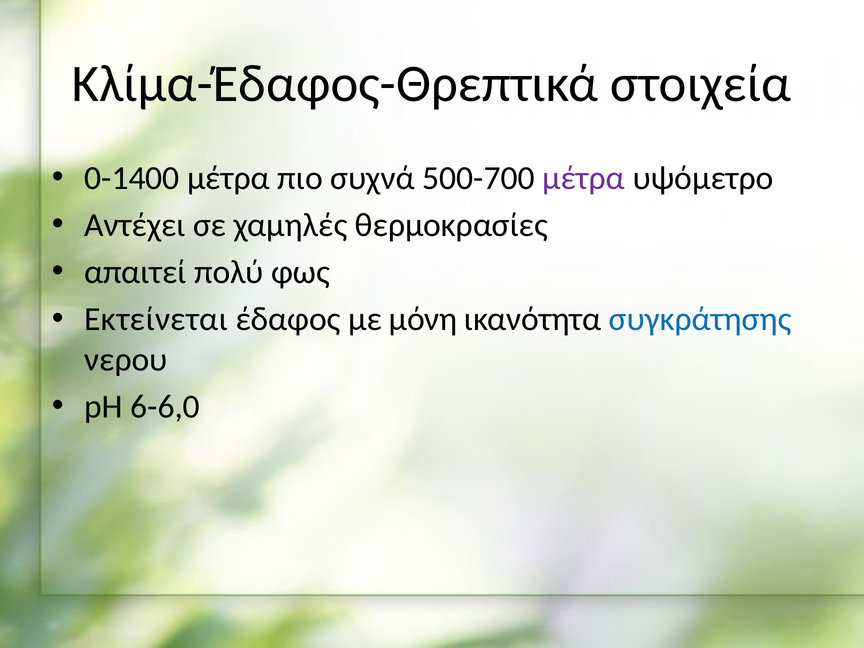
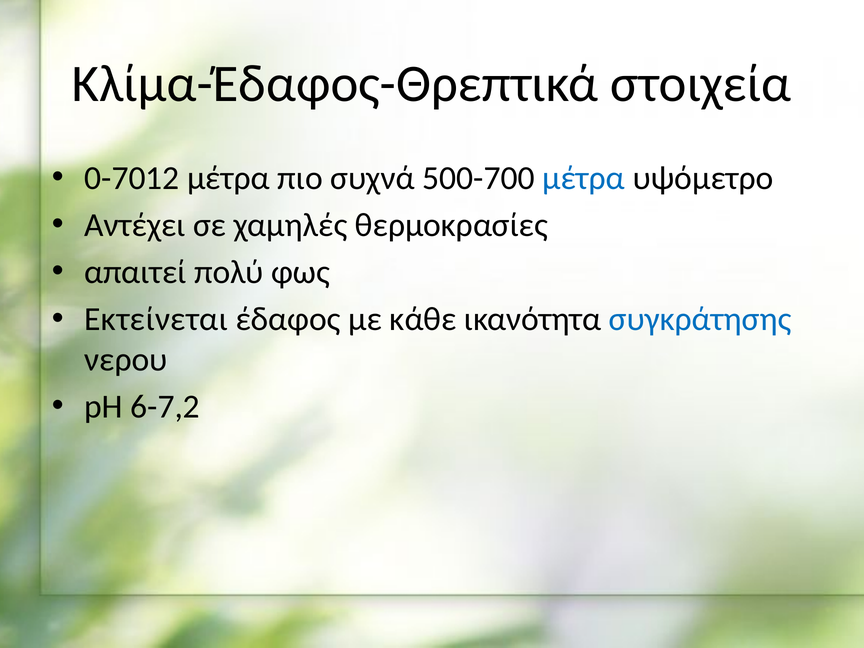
0-1400: 0-1400 -> 0-7012
μέτρα at (584, 178) colour: purple -> blue
μόνη: μόνη -> κάθε
6-6,0: 6-6,0 -> 6-7,2
